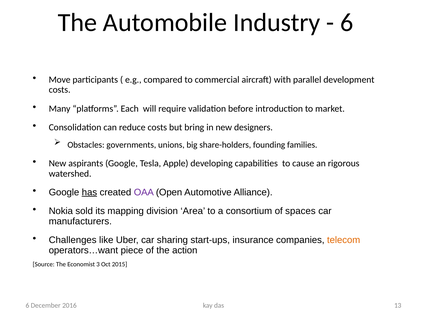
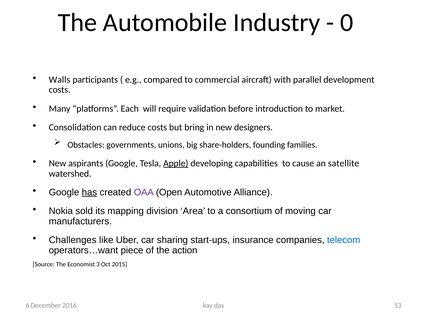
6 at (347, 22): 6 -> 0
Move: Move -> Walls
Apple underline: none -> present
rigorous: rigorous -> satellite
spaces: spaces -> moving
telecom colour: orange -> blue
